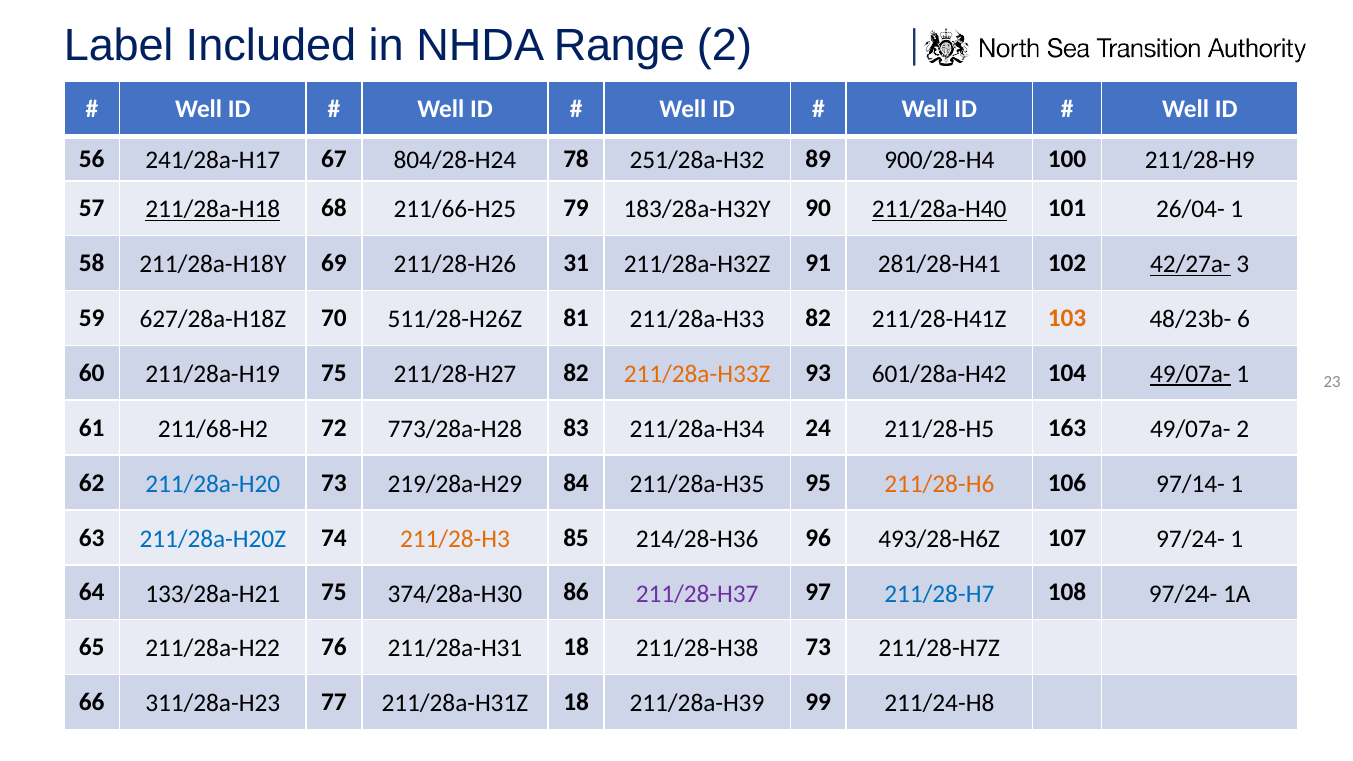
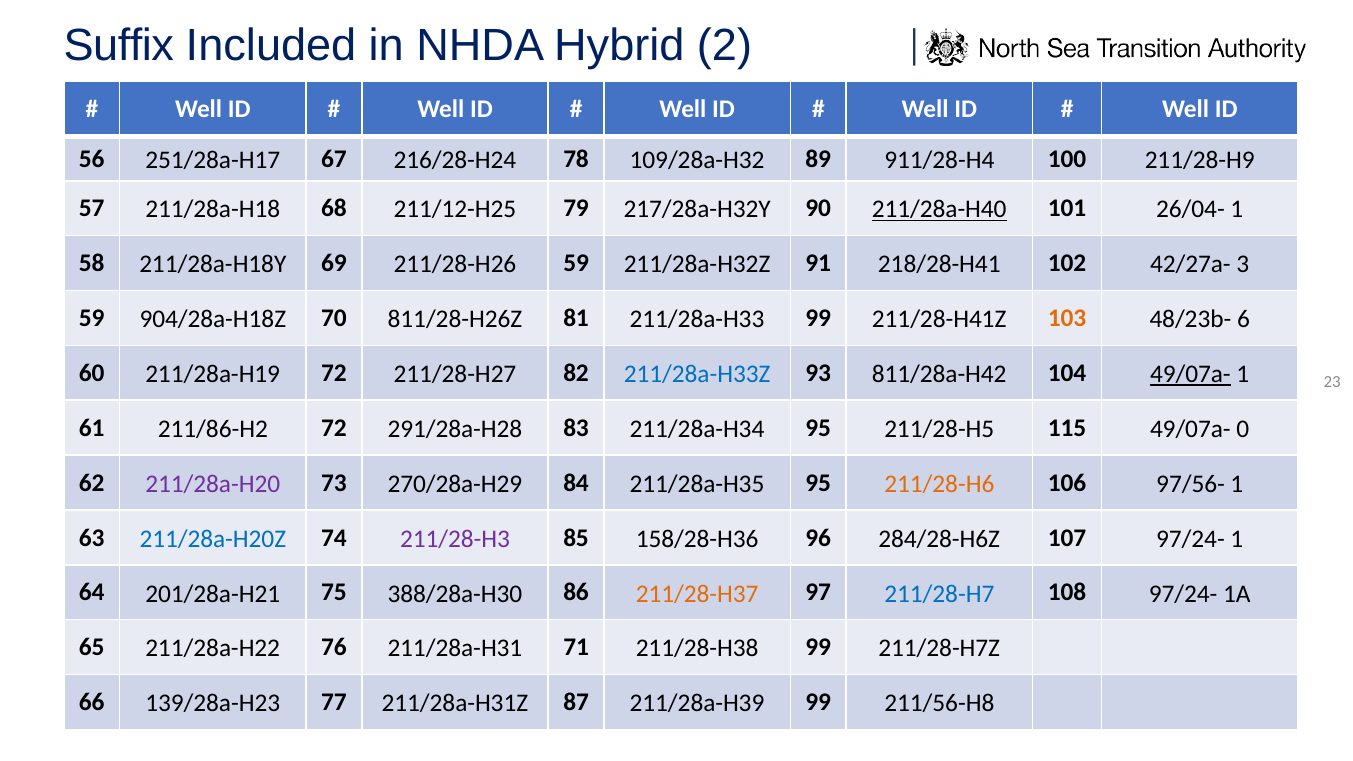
Label: Label -> Suffix
Range: Range -> Hybrid
241/28a-H17: 241/28a-H17 -> 251/28a-H17
804/28-H24: 804/28-H24 -> 216/28-H24
251/28a-H32: 251/28a-H32 -> 109/28a-H32
900/28-H4: 900/28-H4 -> 911/28-H4
211/28a-H18 underline: present -> none
211/66-H25: 211/66-H25 -> 211/12-H25
183/28a-H32Y: 183/28a-H32Y -> 217/28a-H32Y
211/28-H26 31: 31 -> 59
281/28-H41: 281/28-H41 -> 218/28-H41
42/27a- underline: present -> none
627/28a-H18Z: 627/28a-H18Z -> 904/28a-H18Z
511/28-H26Z: 511/28-H26Z -> 811/28-H26Z
211/28a-H33 82: 82 -> 99
211/28a-H19 75: 75 -> 72
211/28a-H33Z colour: orange -> blue
601/28a-H42: 601/28a-H42 -> 811/28a-H42
211/68-H2: 211/68-H2 -> 211/86-H2
773/28a-H28: 773/28a-H28 -> 291/28a-H28
211/28a-H34 24: 24 -> 95
163: 163 -> 115
49/07a- 2: 2 -> 0
211/28a-H20 colour: blue -> purple
219/28a-H29: 219/28a-H29 -> 270/28a-H29
97/14-: 97/14- -> 97/56-
211/28-H3 colour: orange -> purple
214/28-H36: 214/28-H36 -> 158/28-H36
493/28-H6Z: 493/28-H6Z -> 284/28-H6Z
133/28a-H21: 133/28a-H21 -> 201/28a-H21
374/28a-H30: 374/28a-H30 -> 388/28a-H30
211/28-H37 colour: purple -> orange
211/28a-H31 18: 18 -> 71
211/28-H38 73: 73 -> 99
311/28a-H23: 311/28a-H23 -> 139/28a-H23
211/28a-H31Z 18: 18 -> 87
211/24-H8: 211/24-H8 -> 211/56-H8
